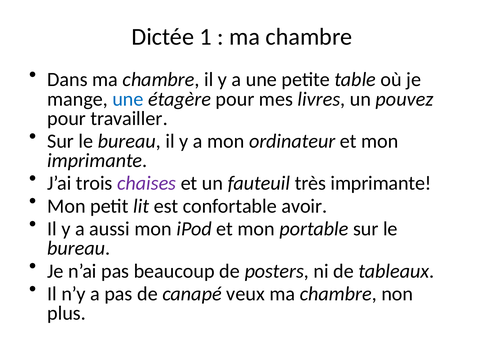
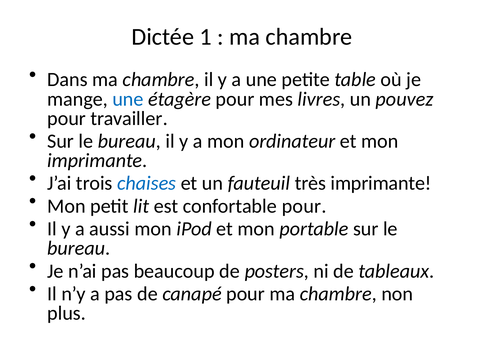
chaises colour: purple -> blue
confortable avoir: avoir -> pour
canapé veux: veux -> pour
